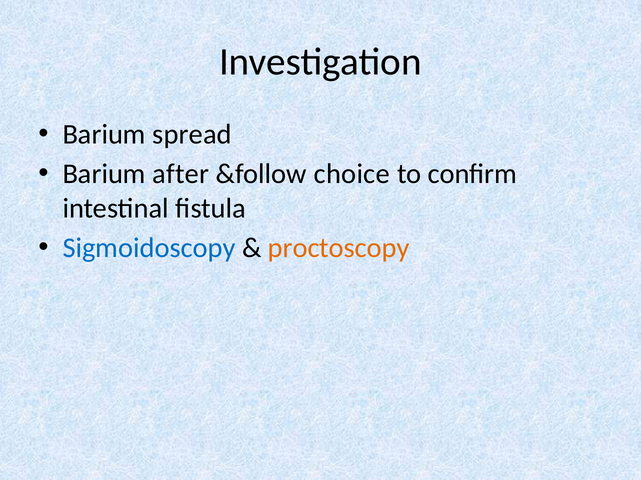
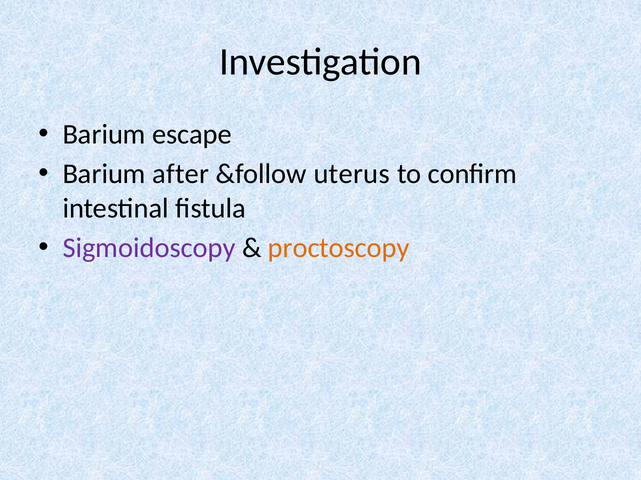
spread: spread -> escape
choice: choice -> uterus
Sigmoidoscopy colour: blue -> purple
